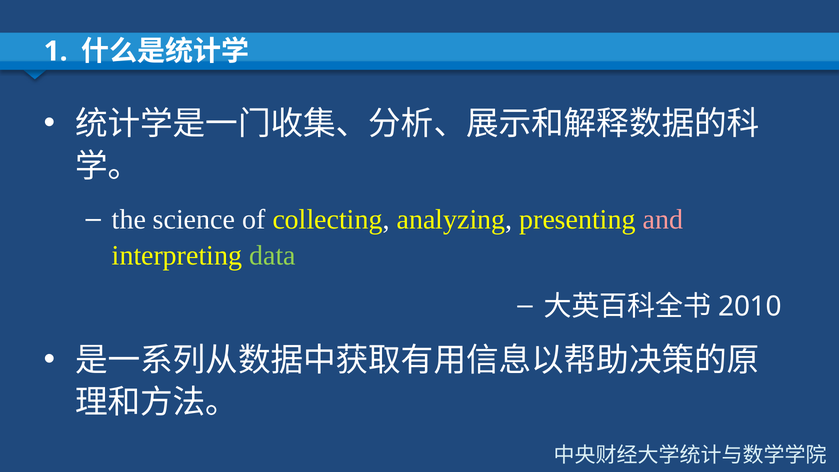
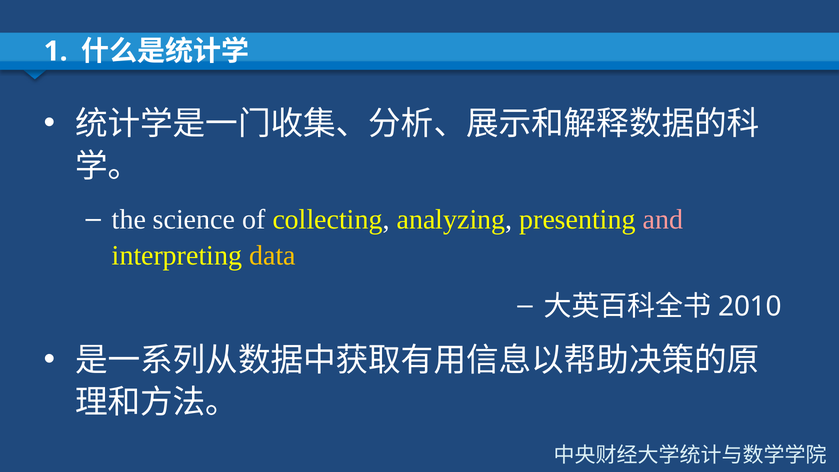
data colour: light green -> yellow
